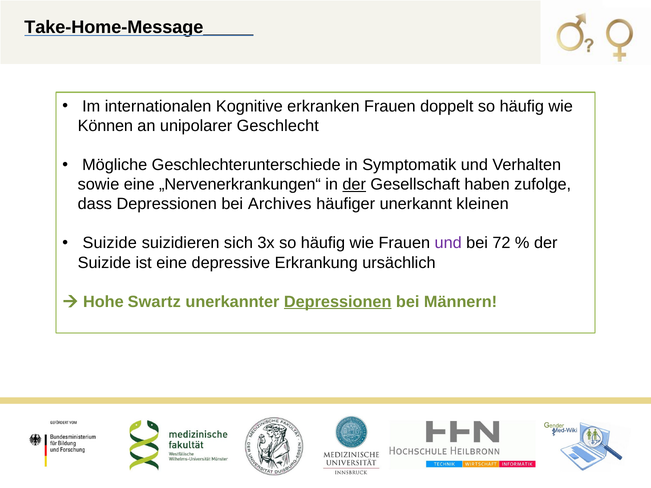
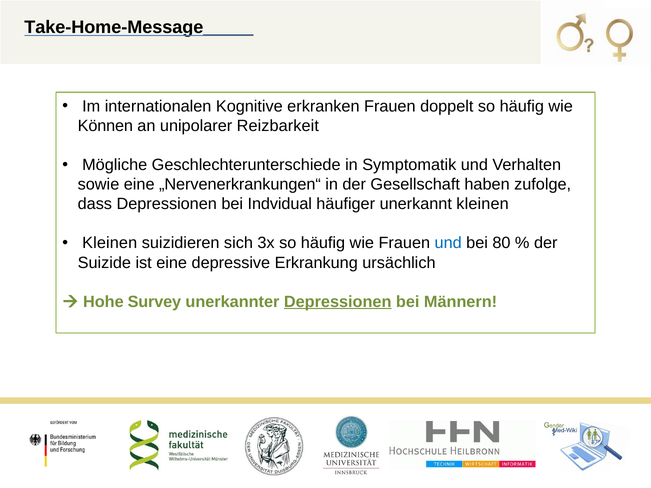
Geschlecht: Geschlecht -> Reizbarkeit
der at (354, 185) underline: present -> none
Archives: Archives -> Indvidual
Suizide at (110, 243): Suizide -> Kleinen
und at (448, 243) colour: purple -> blue
72: 72 -> 80
Swartz: Swartz -> Survey
